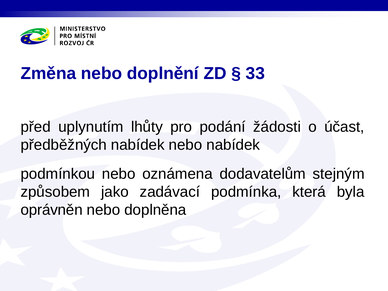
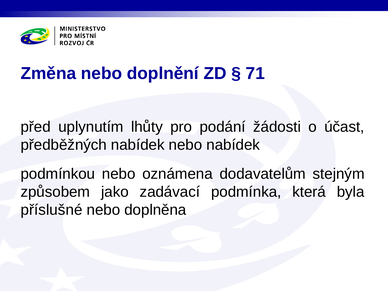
33: 33 -> 71
oprávněn: oprávněn -> příslušné
